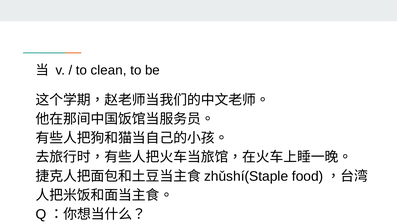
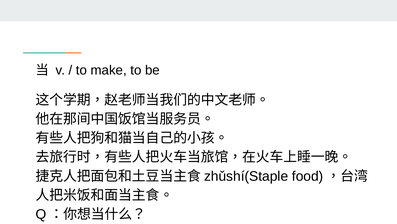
clean: clean -> make
